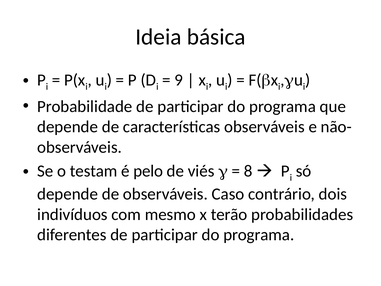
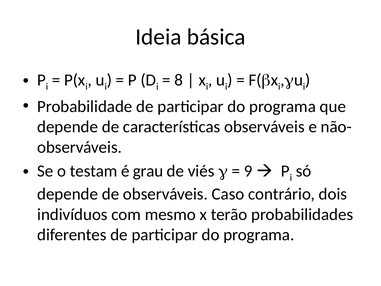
9: 9 -> 8
pelo: pelo -> grau
8: 8 -> 9
